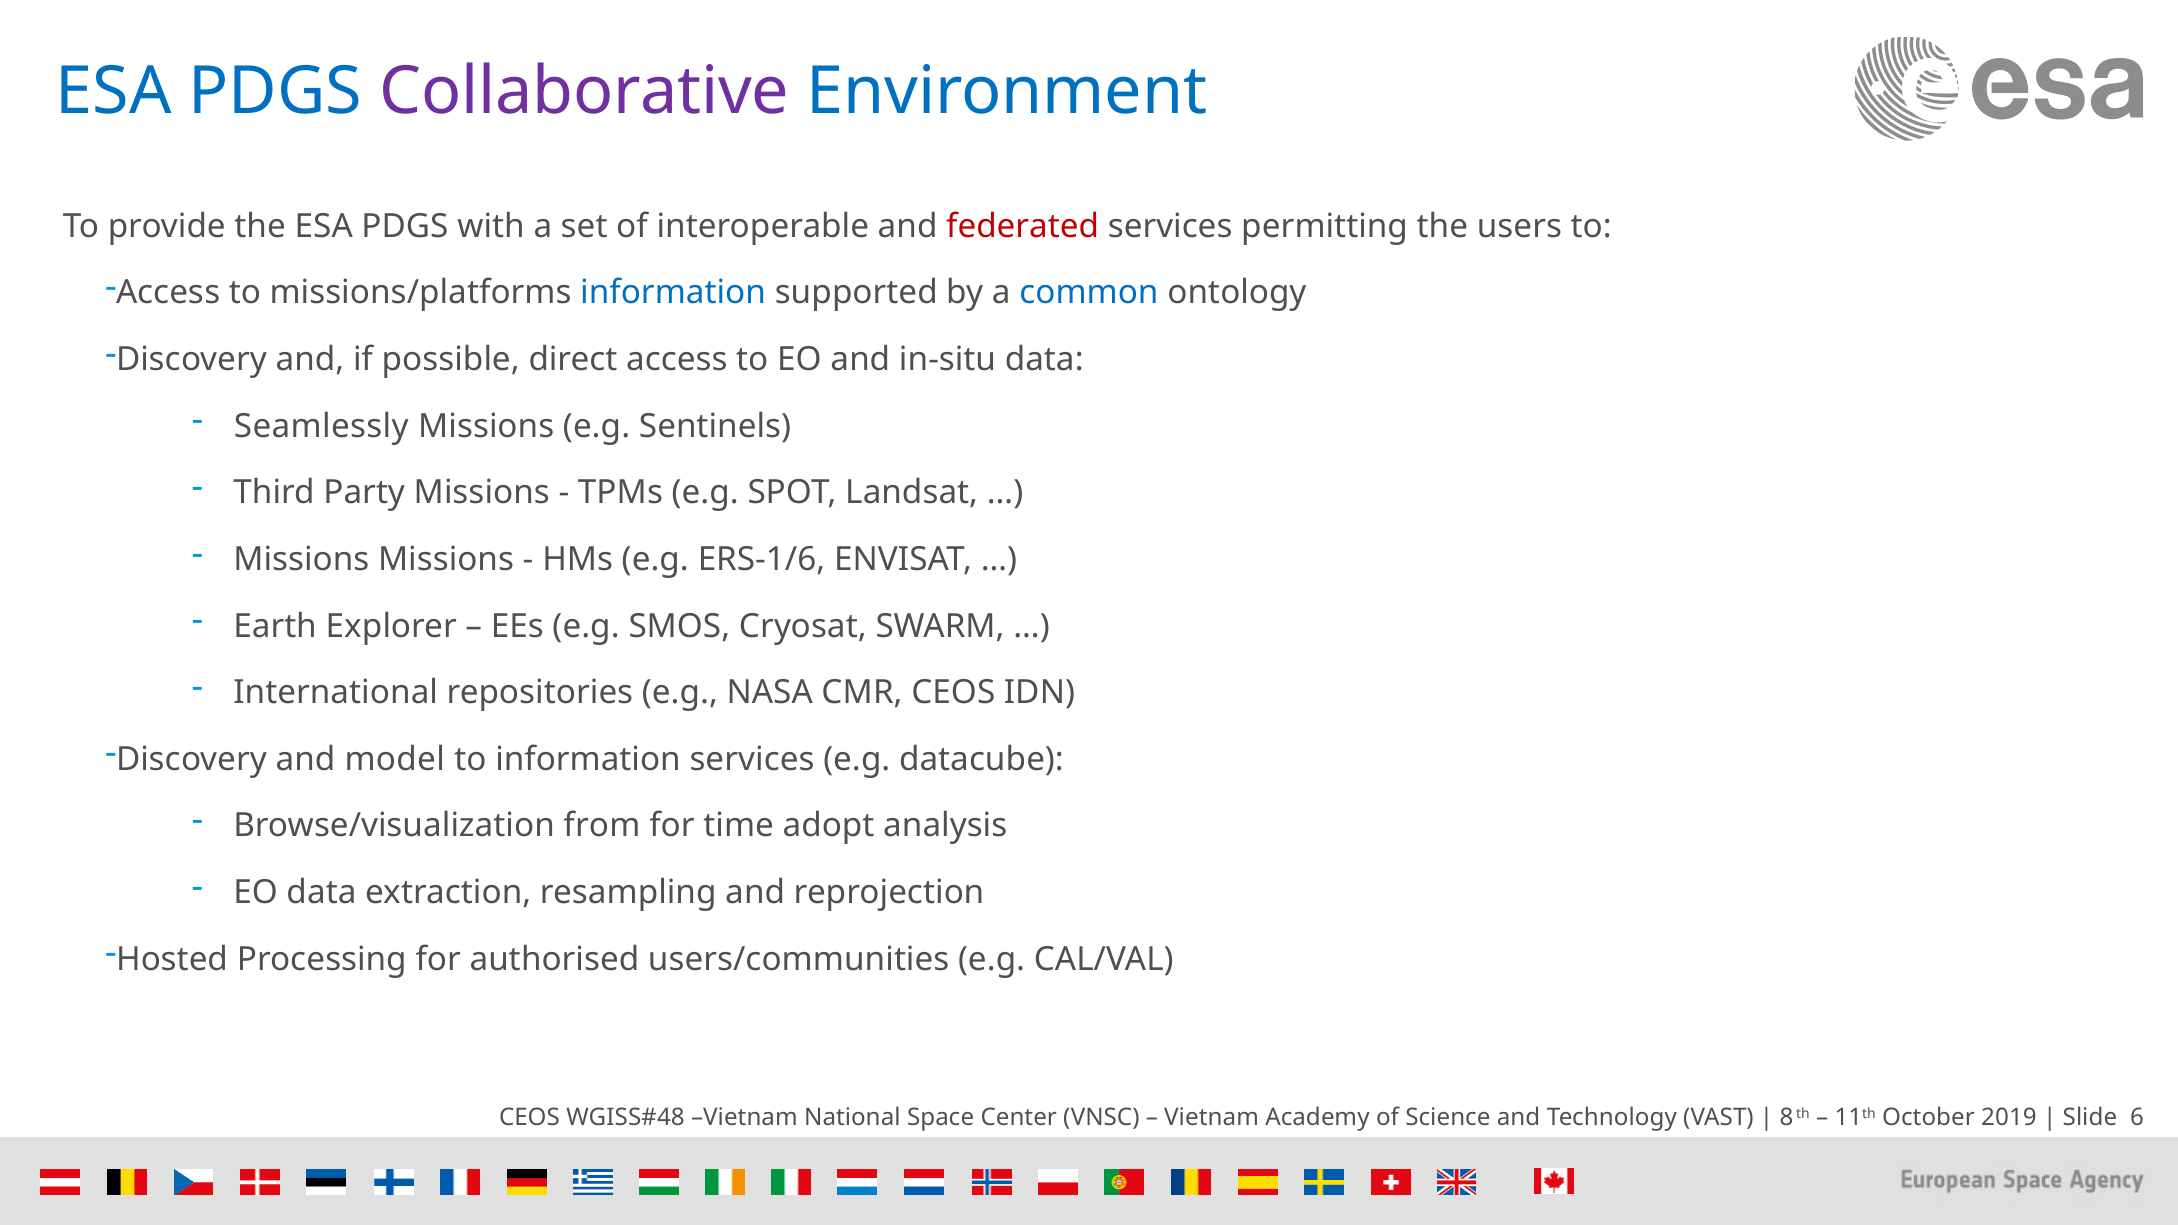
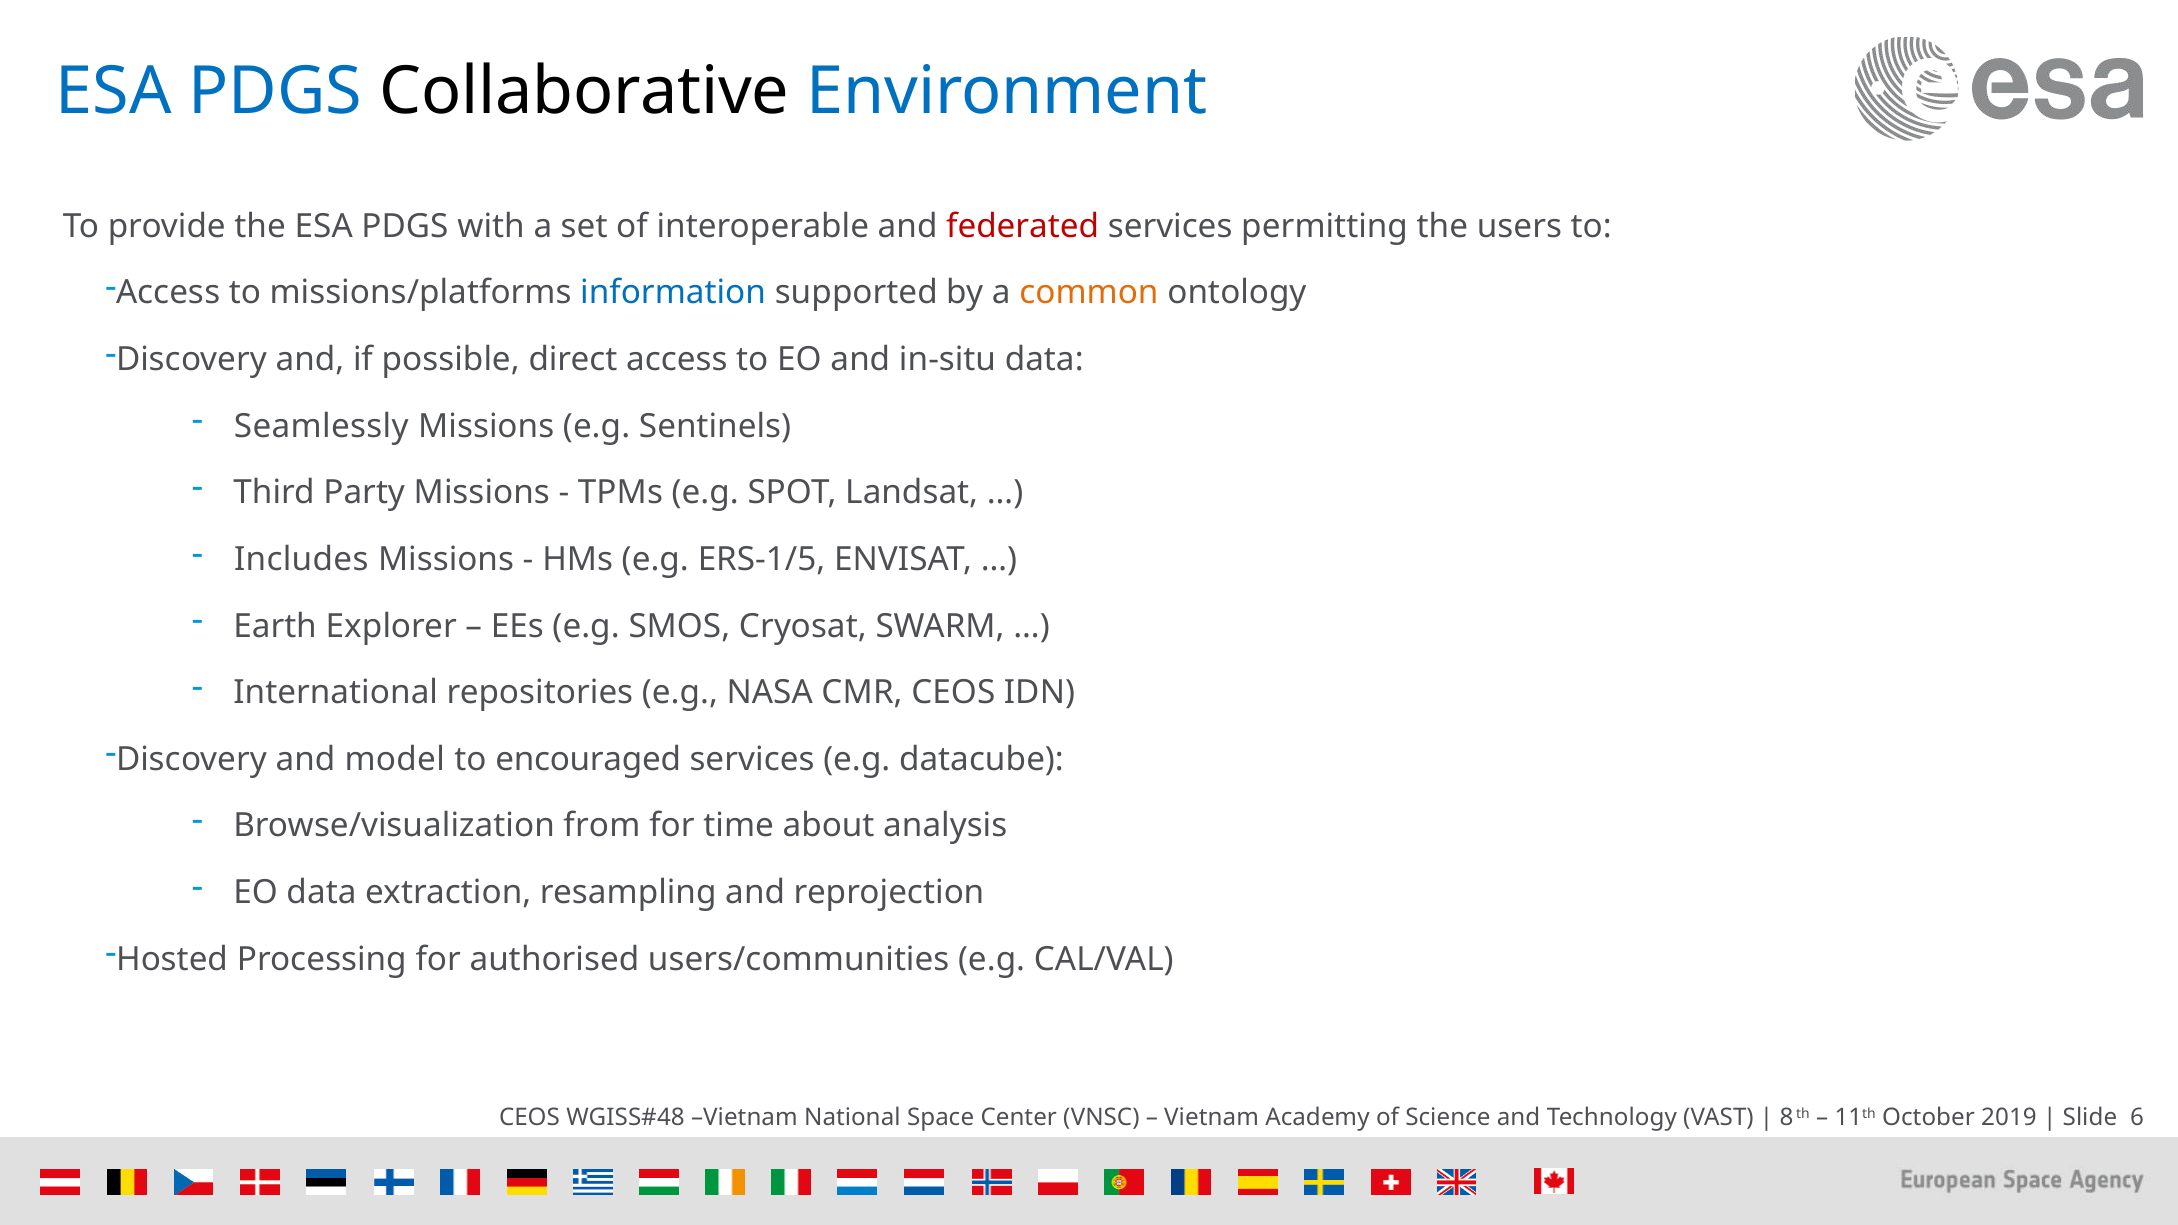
Collaborative colour: purple -> black
common colour: blue -> orange
Missions at (301, 560): Missions -> Includes
ERS-1/6: ERS-1/6 -> ERS-1/5
to information: information -> encouraged
adopt: adopt -> about
